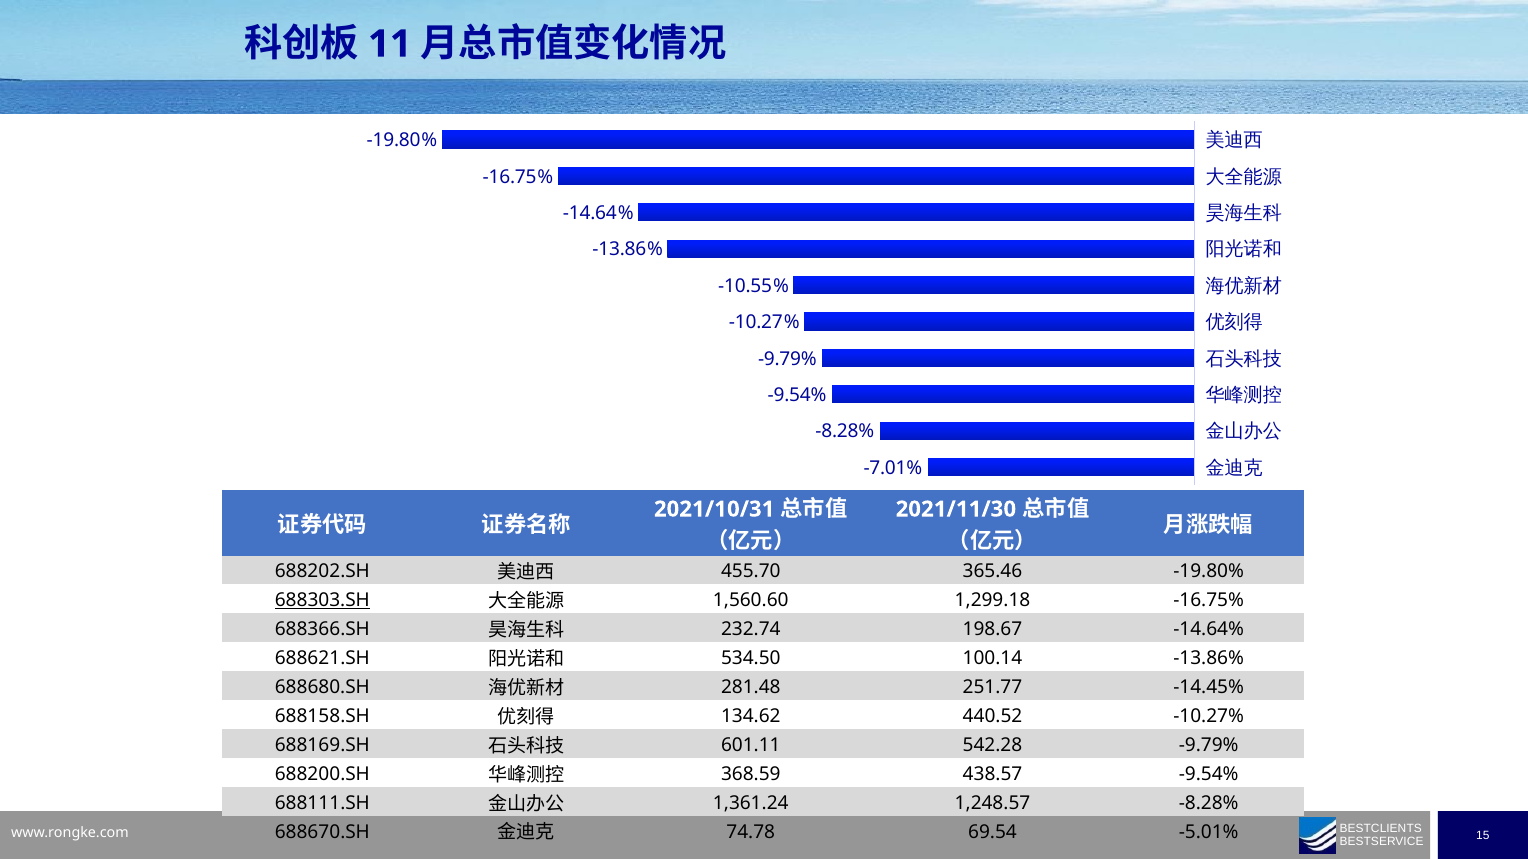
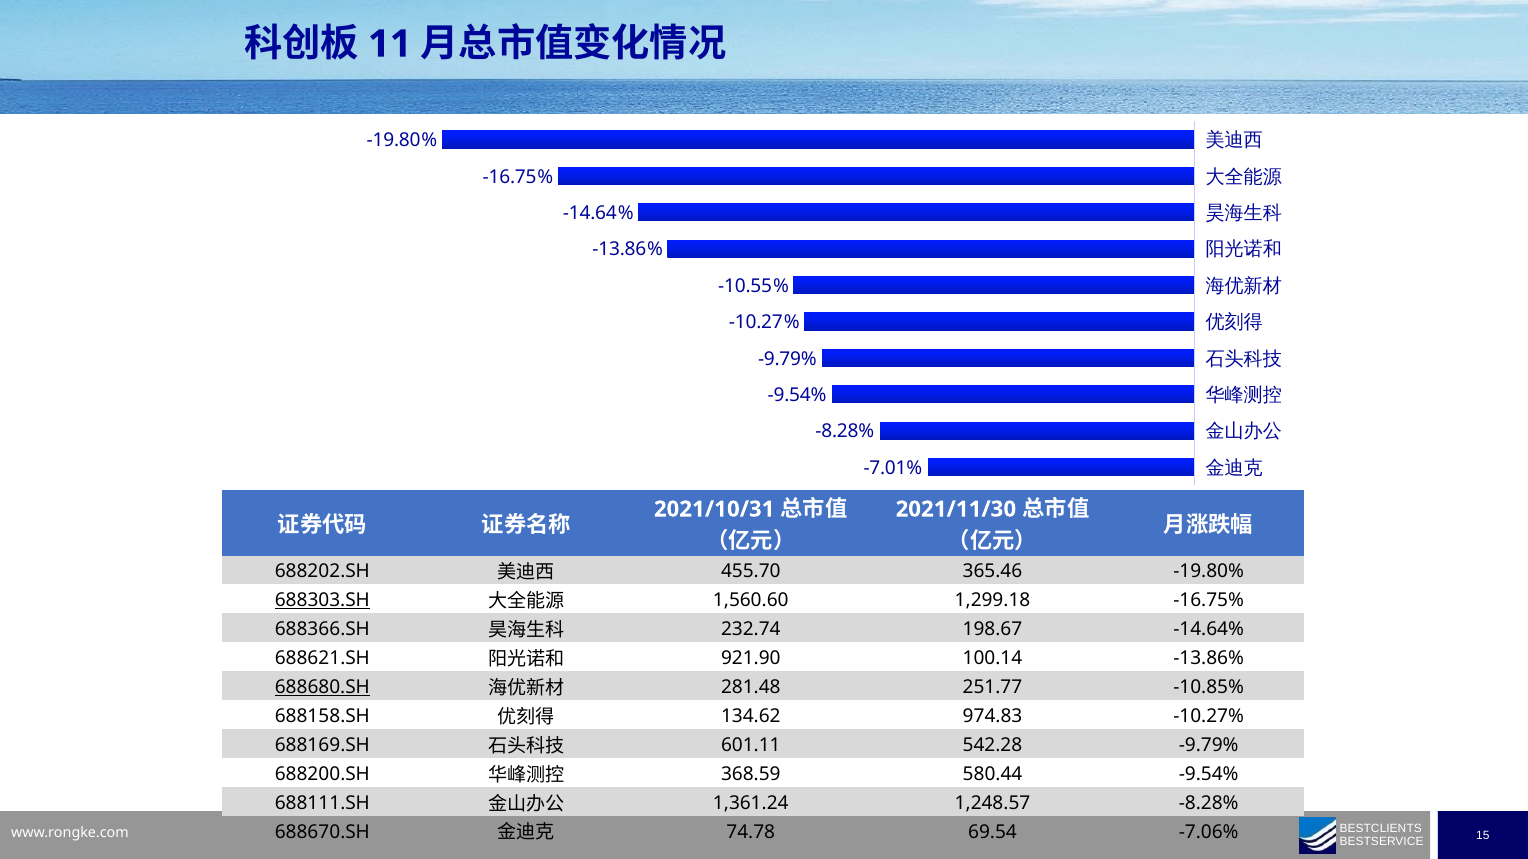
534.50: 534.50 -> 921.90
688680.SH underline: none -> present
-14.45%: -14.45% -> -10.85%
440.52: 440.52 -> 974.83
438.57: 438.57 -> 580.44
-5.01%: -5.01% -> -7.06%
